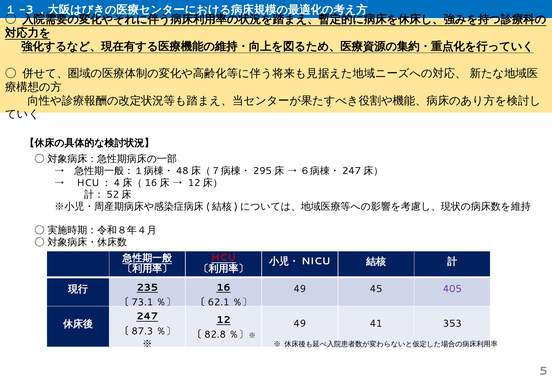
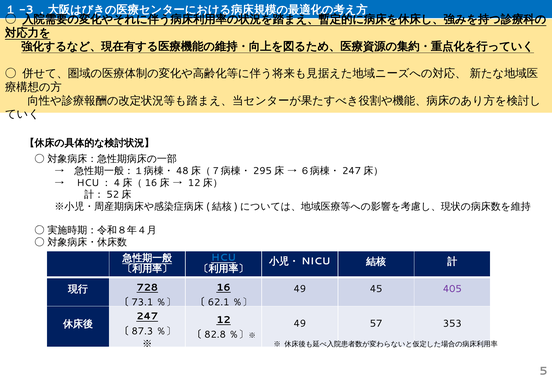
HCU colour: red -> blue
235: 235 -> 728
41: 41 -> 57
